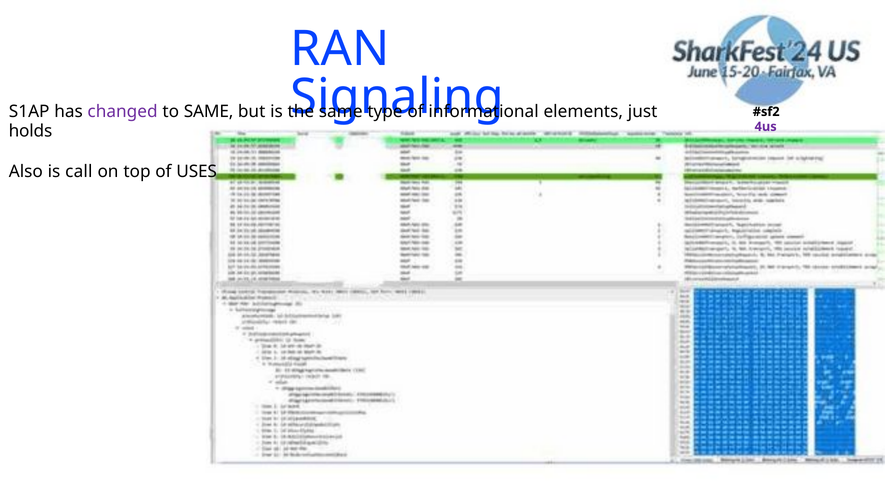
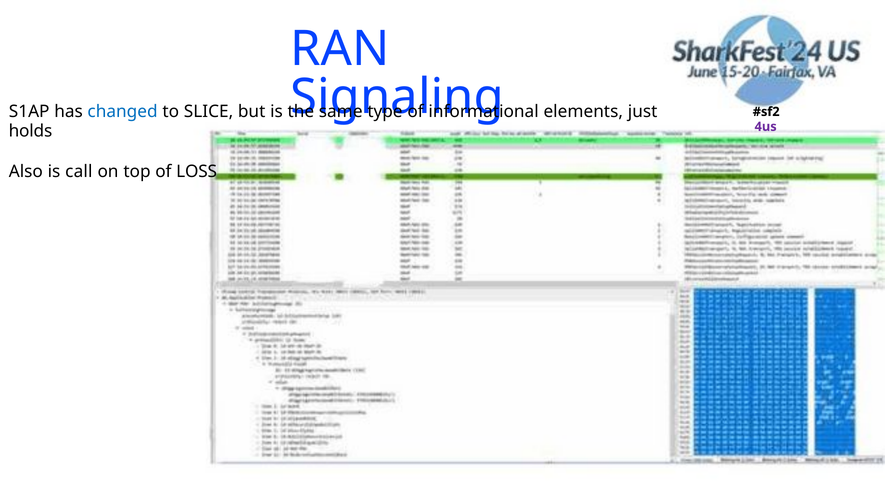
changed colour: purple -> blue
to SAME: SAME -> SLICE
USES: USES -> LOSS
